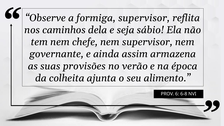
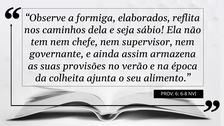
formiga supervisor: supervisor -> elaborados
